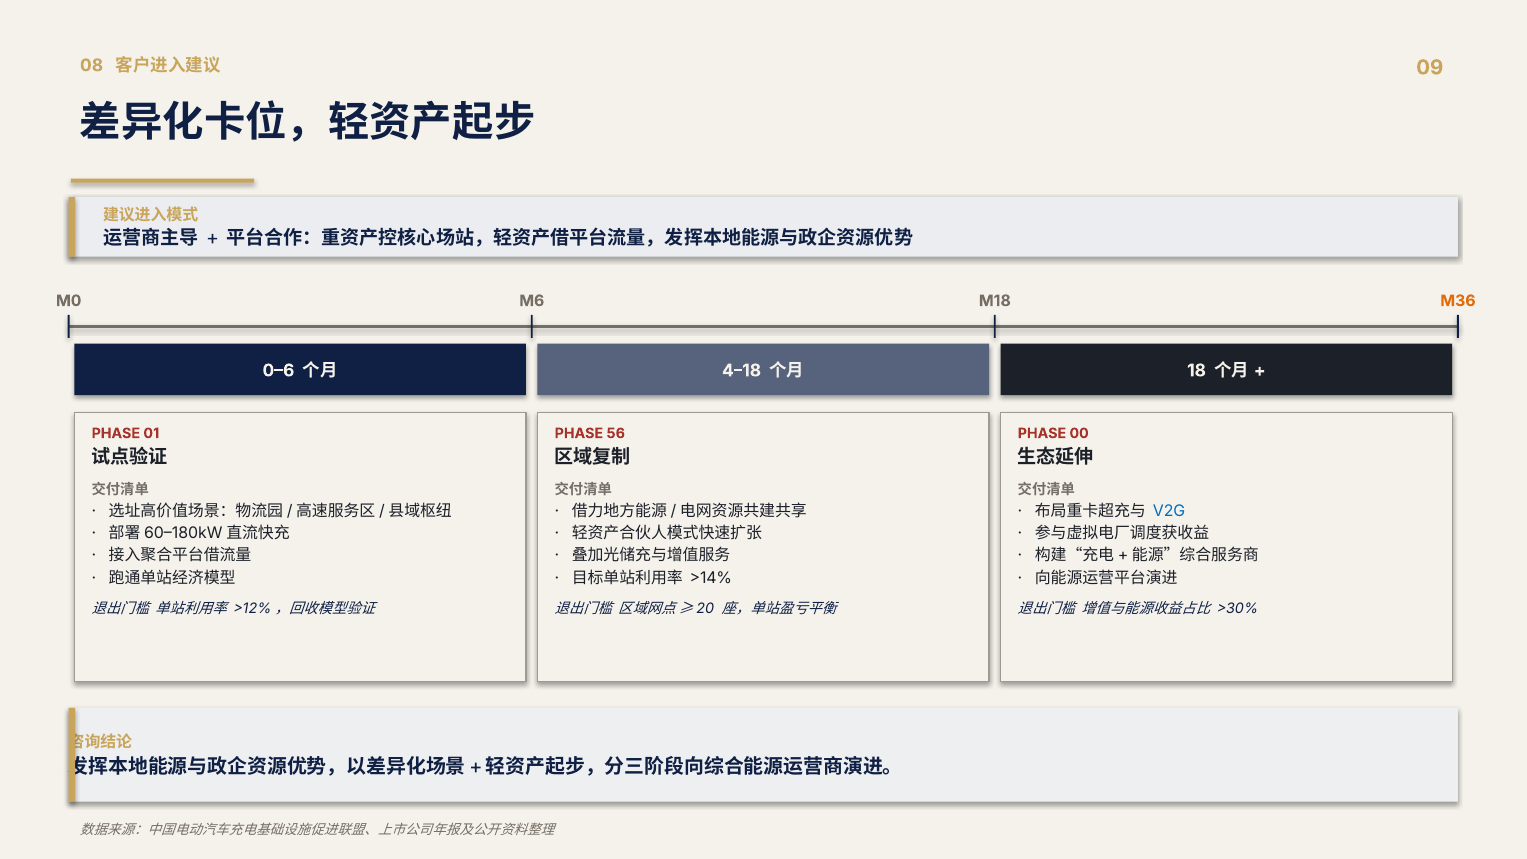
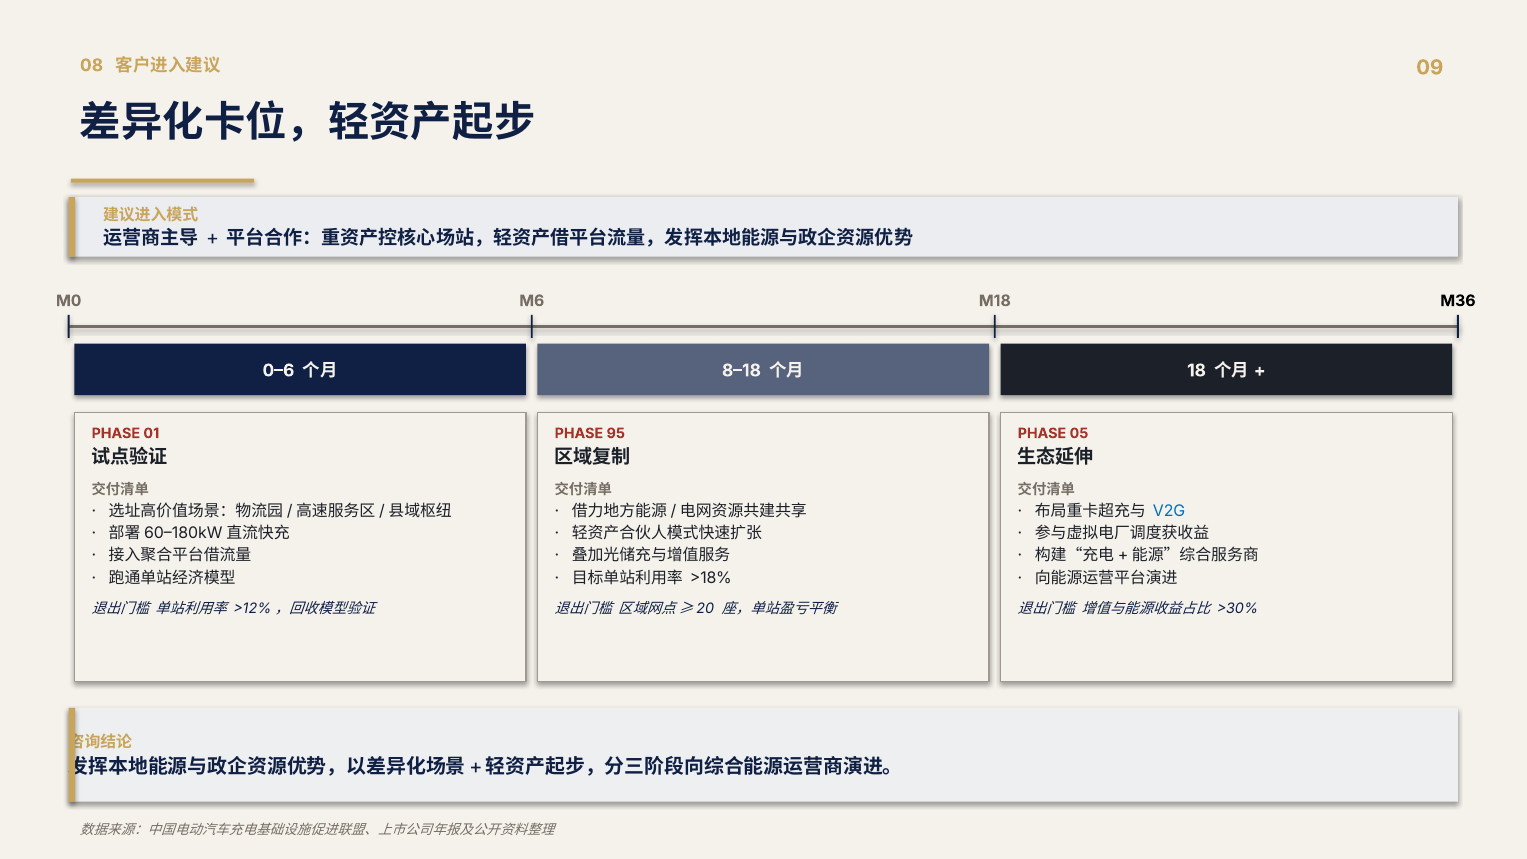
M36 colour: orange -> black
4–18: 4–18 -> 8–18
56: 56 -> 95
00: 00 -> 05
>14%: >14% -> >18%
